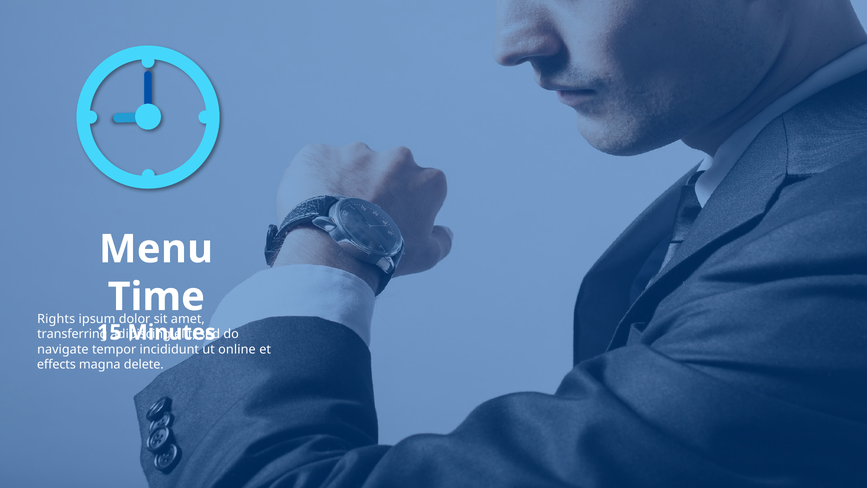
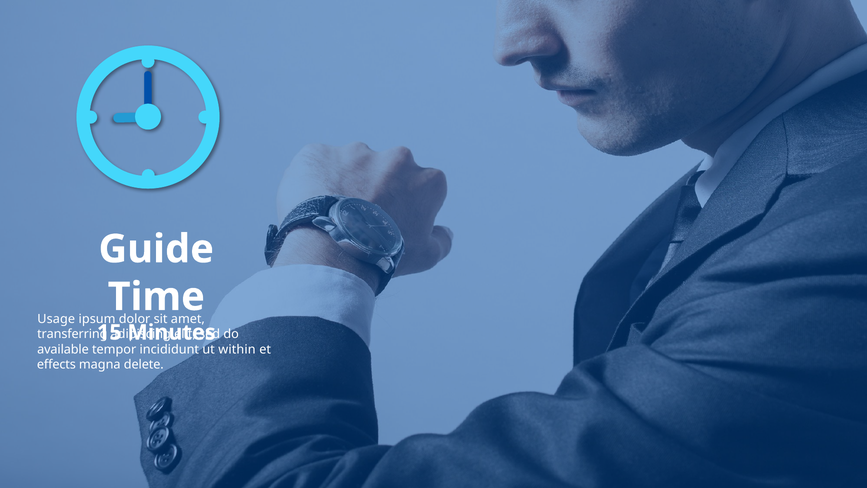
Menu: Menu -> Guide
Rights: Rights -> Usage
navigate: navigate -> available
online: online -> within
